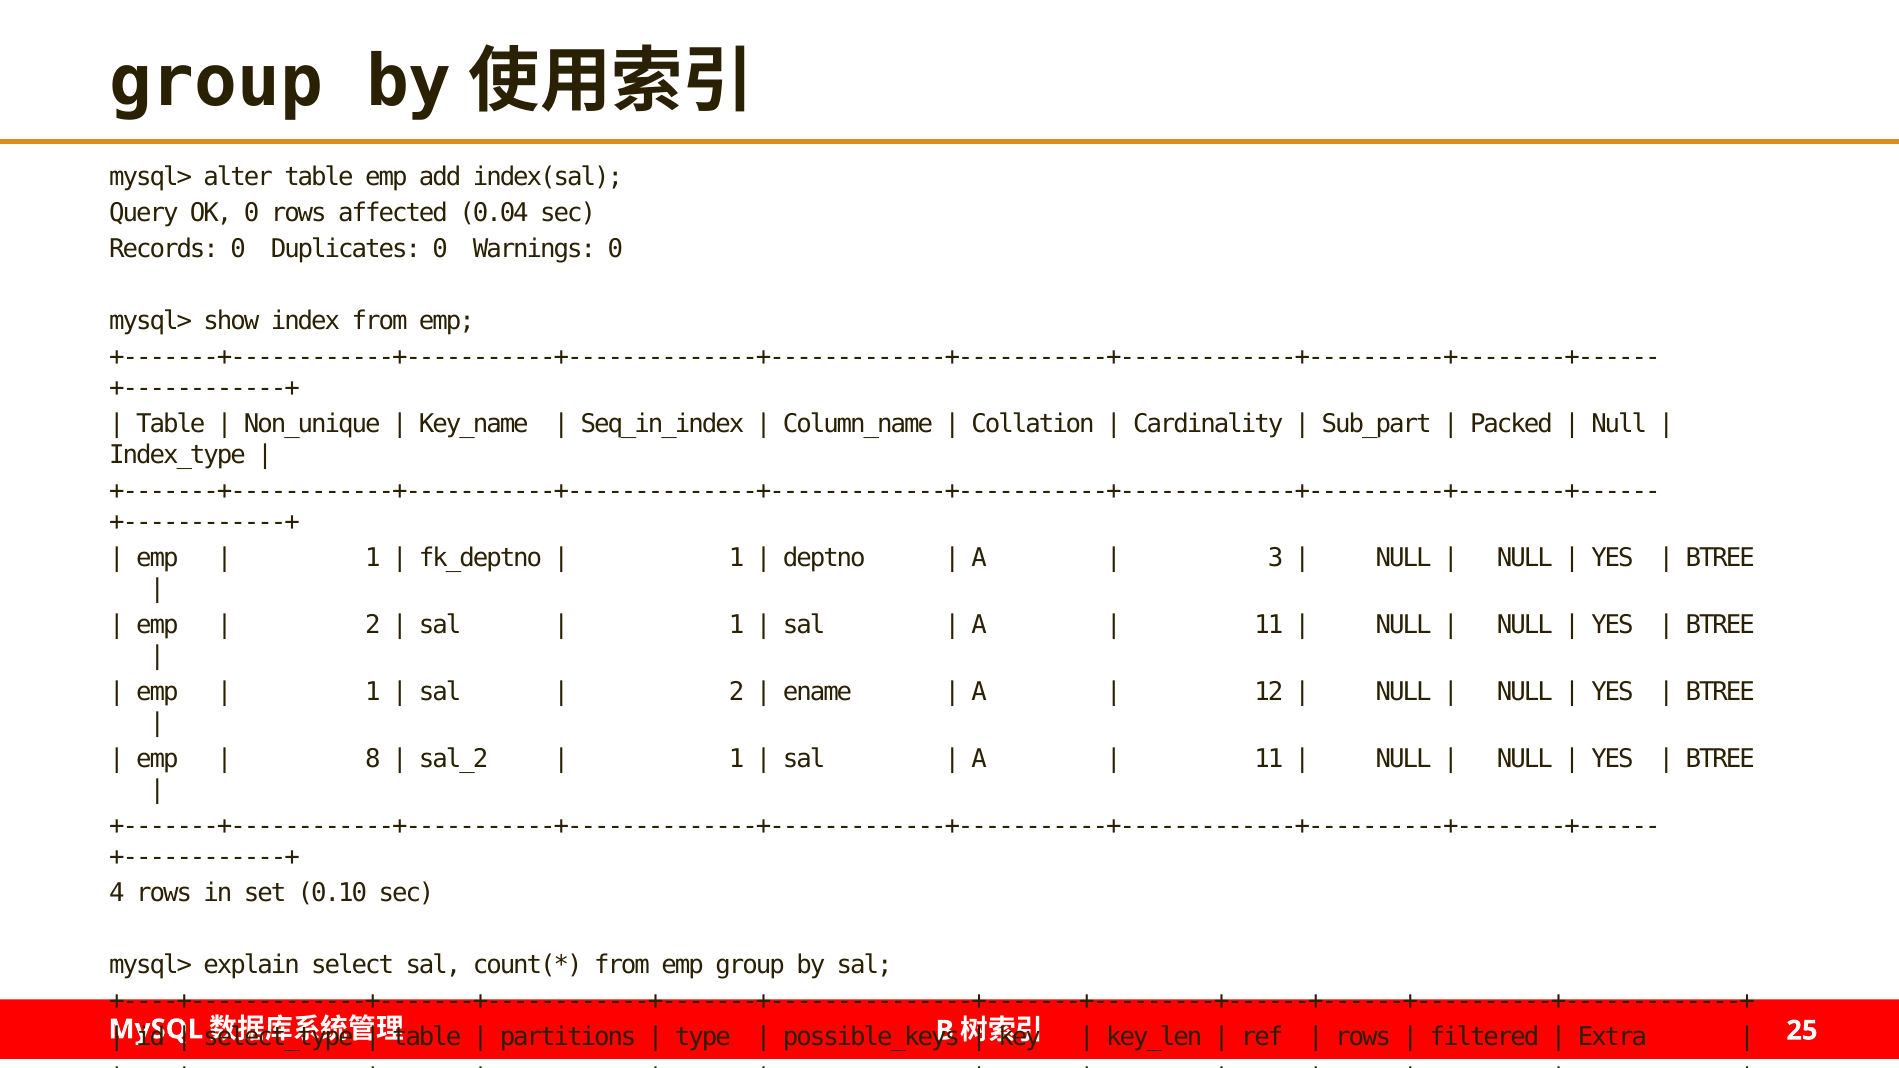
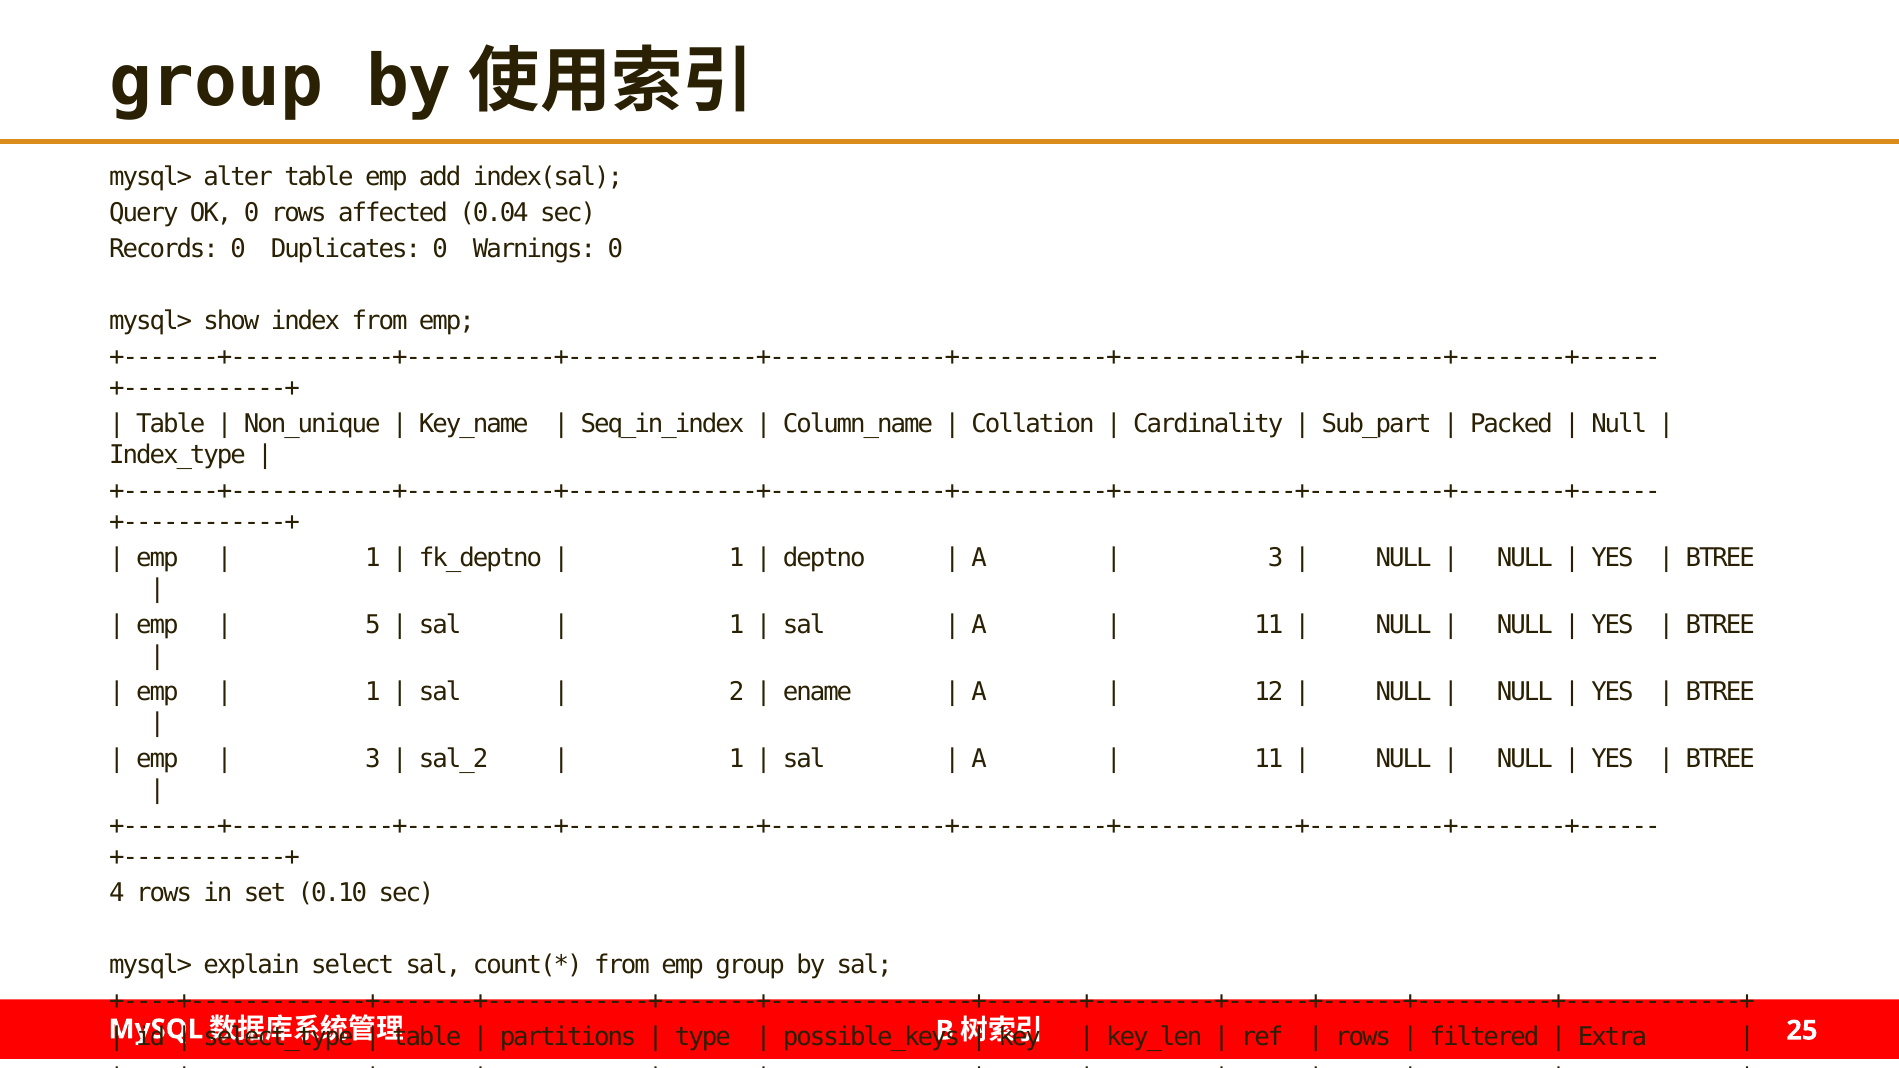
2 at (373, 625): 2 -> 5
8 at (373, 759): 8 -> 3
